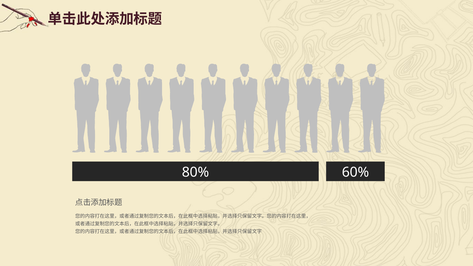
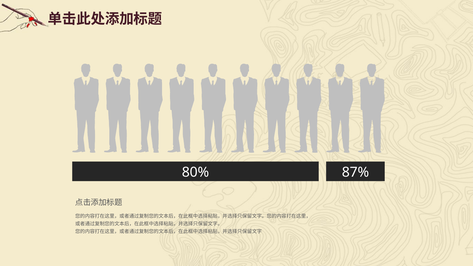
60%: 60% -> 87%
